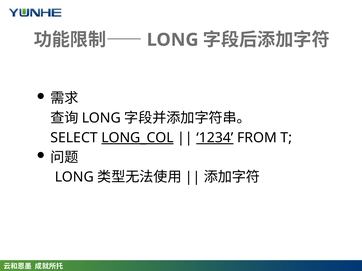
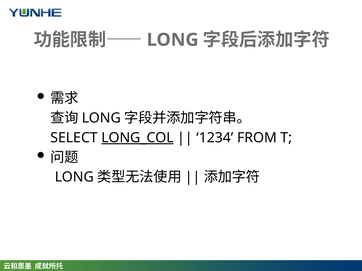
1234 underline: present -> none
